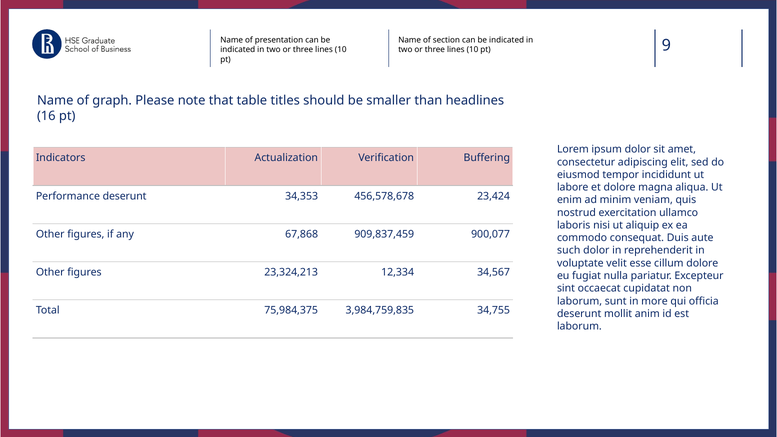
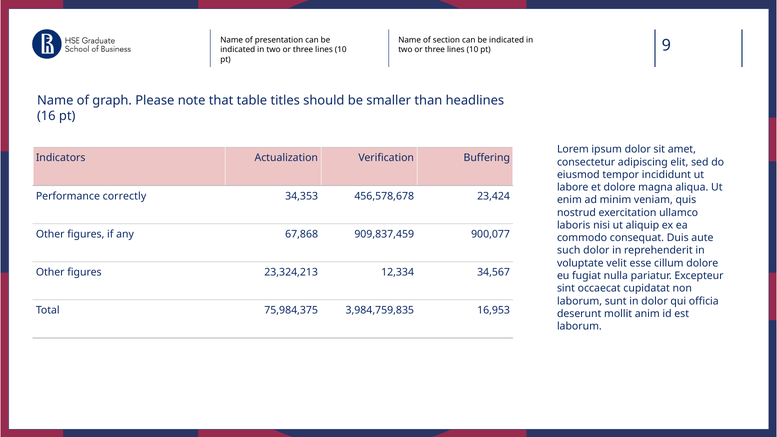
Performance deserunt: deserunt -> correctly
in more: more -> dolor
34,755: 34,755 -> 16,953
